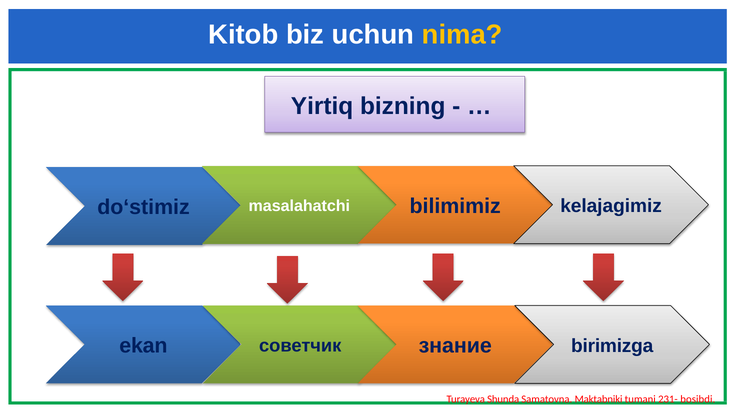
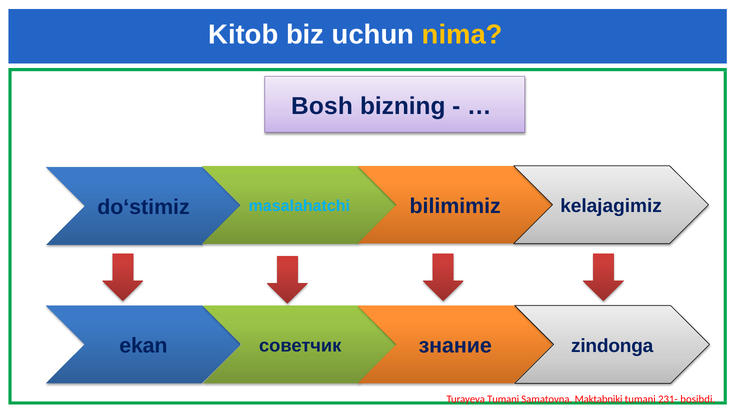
Yirtiq: Yirtiq -> Bosh
masalahatchi colour: white -> light blue
birimizga: birimizga -> zindonga
Turayeva Shunda: Shunda -> Tumani
